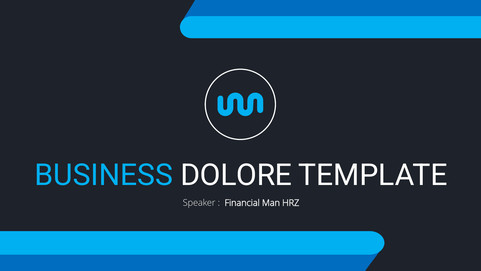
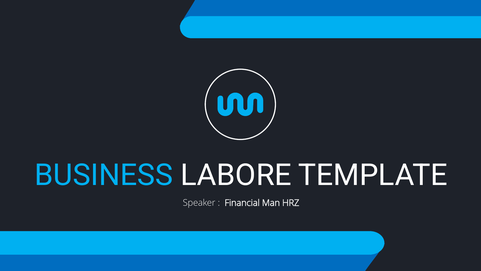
DOLORE: DOLORE -> LABORE
